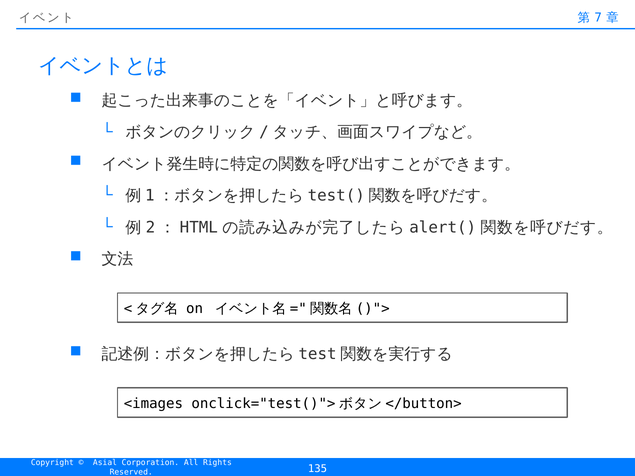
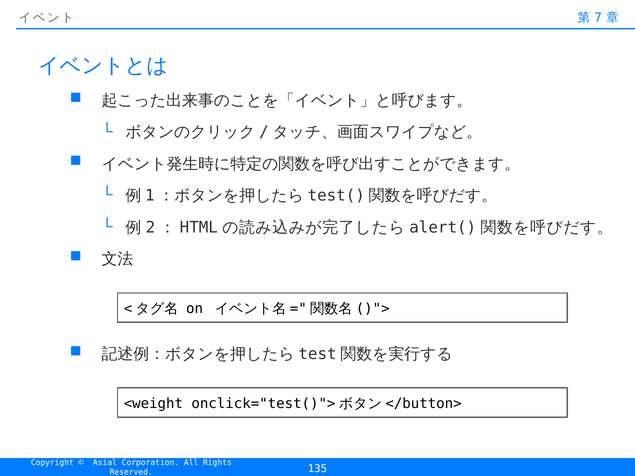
<images: <images -> <weight
